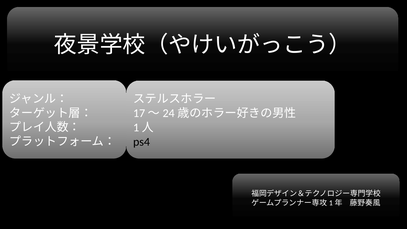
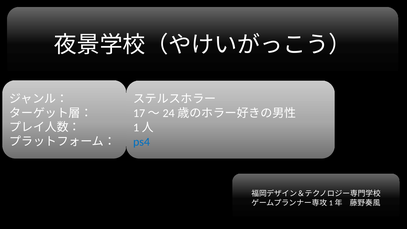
ps4 colour: black -> blue
